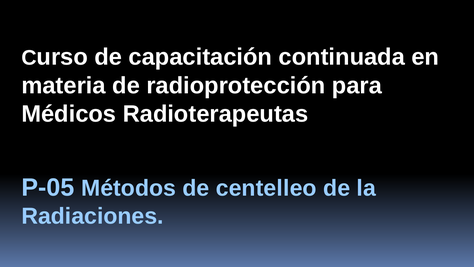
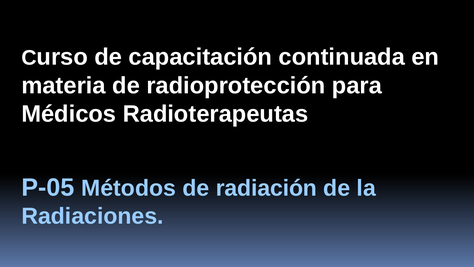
centelleo: centelleo -> radiación
